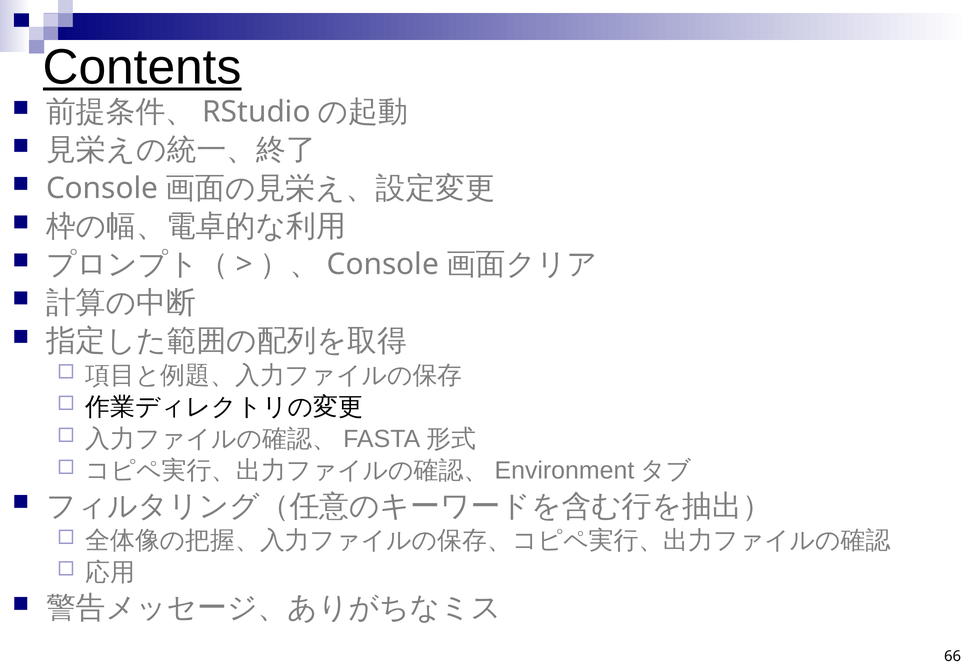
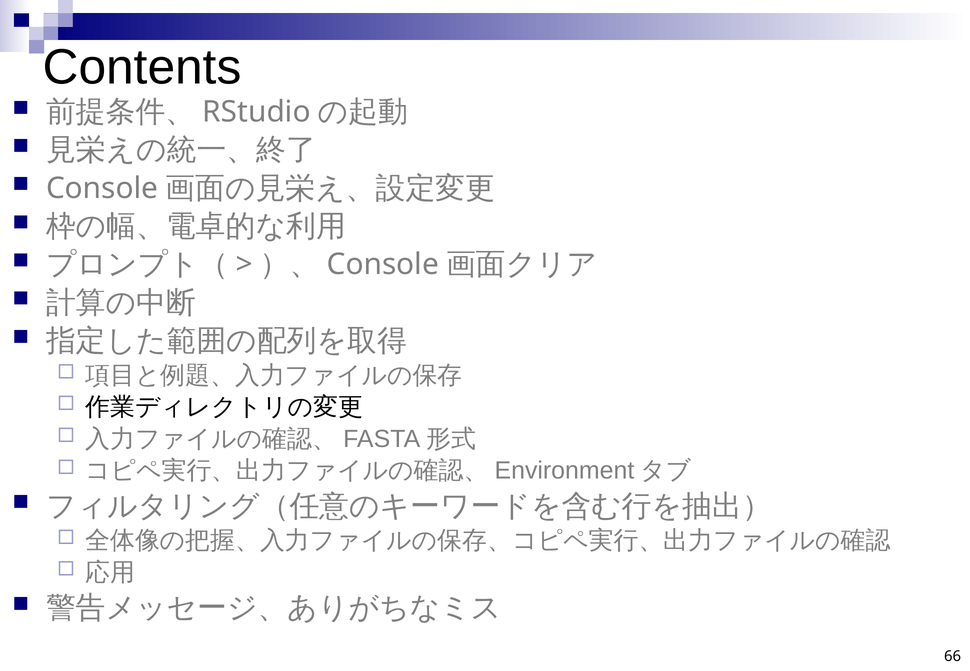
Contents underline: present -> none
